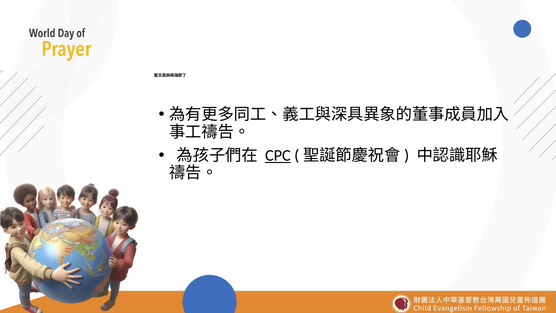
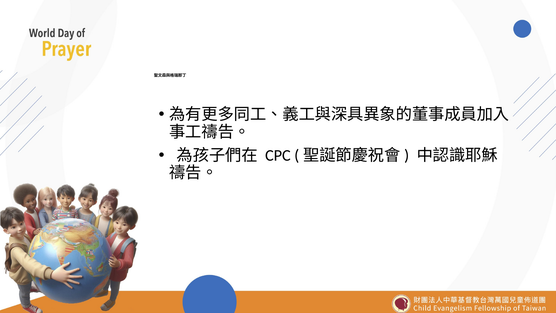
CPC underline: present -> none
